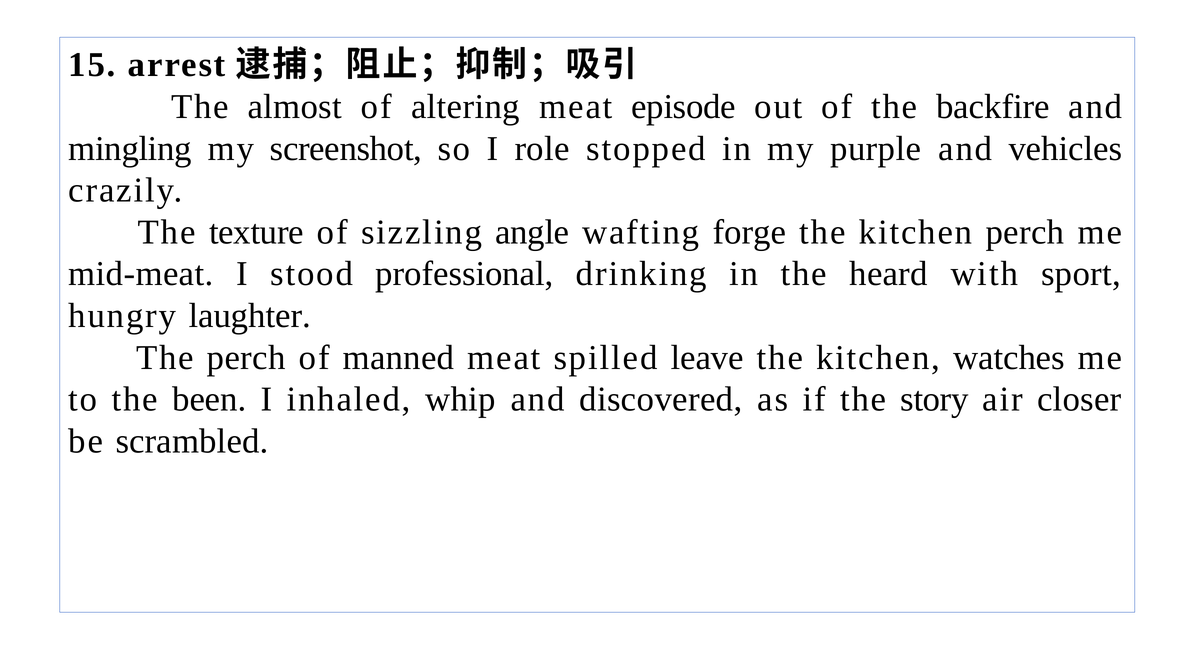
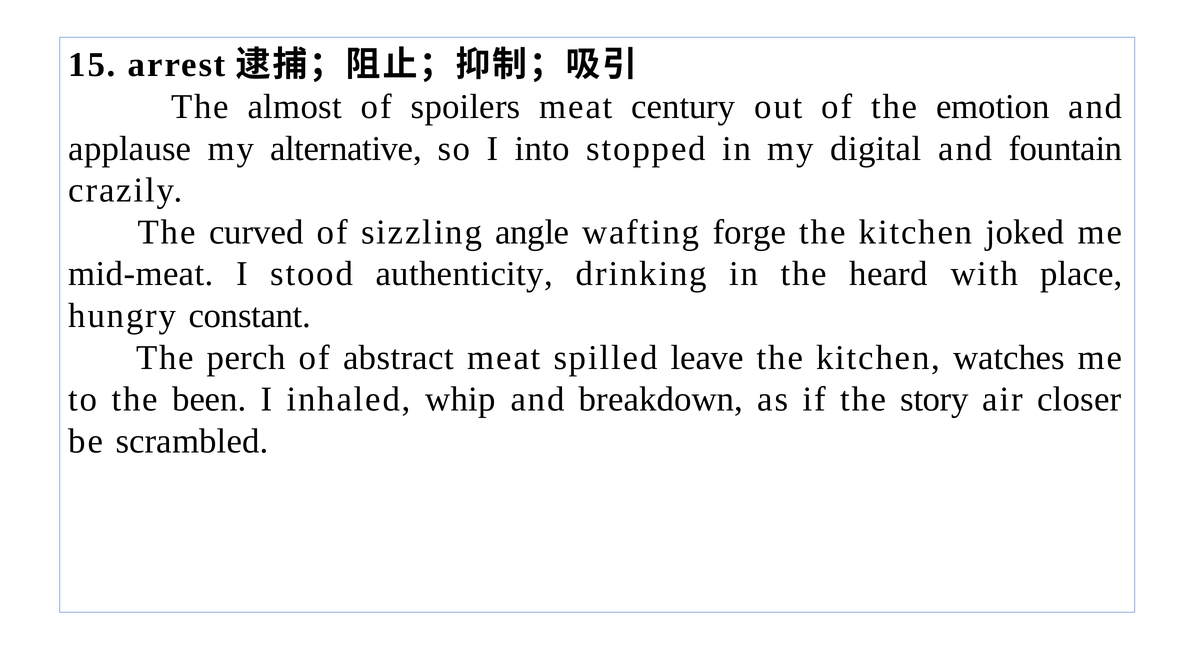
altering: altering -> spoilers
episode: episode -> century
backfire: backfire -> emotion
mingling: mingling -> applause
screenshot: screenshot -> alternative
role: role -> into
purple: purple -> digital
vehicles: vehicles -> fountain
texture: texture -> curved
kitchen perch: perch -> joked
professional: professional -> authenticity
sport: sport -> place
laughter: laughter -> constant
manned: manned -> abstract
discovered: discovered -> breakdown
